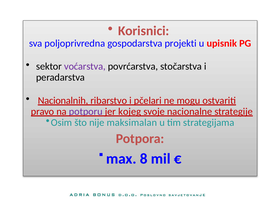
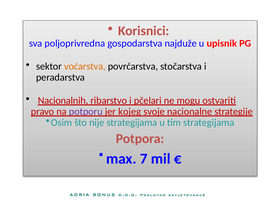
projekti: projekti -> najduže
voćarstva colour: purple -> orange
nije maksimalan: maksimalan -> strategijama
8: 8 -> 7
